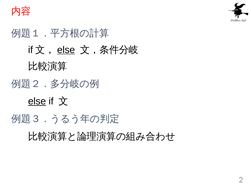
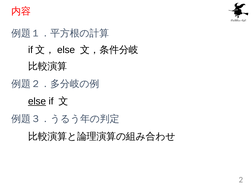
else at (66, 50) underline: present -> none
